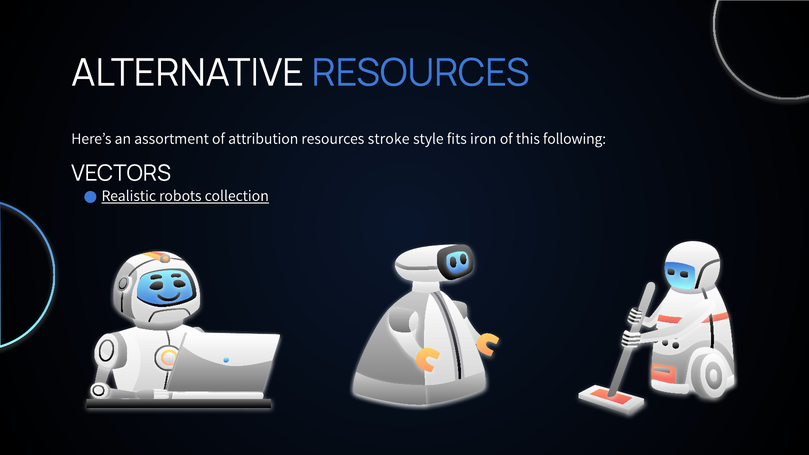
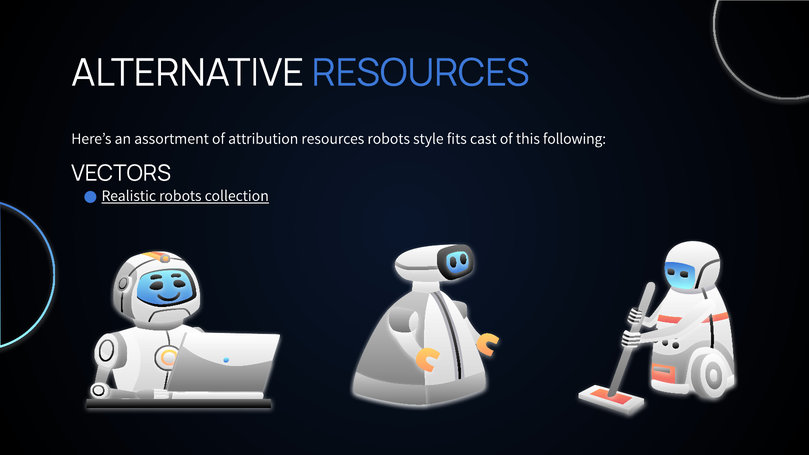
resources stroke: stroke -> robots
iron: iron -> cast
